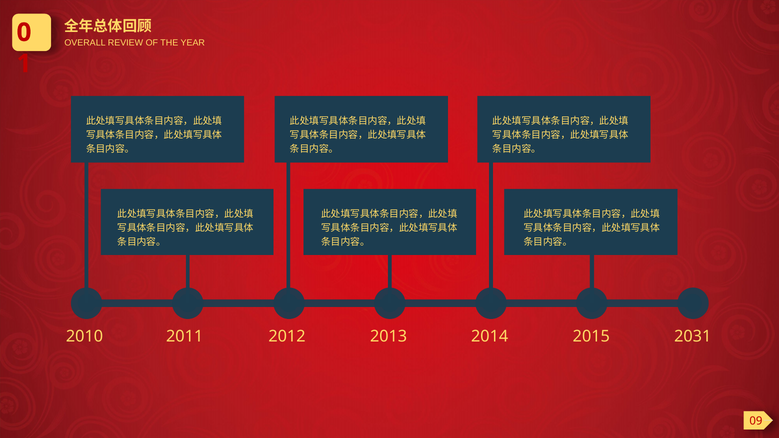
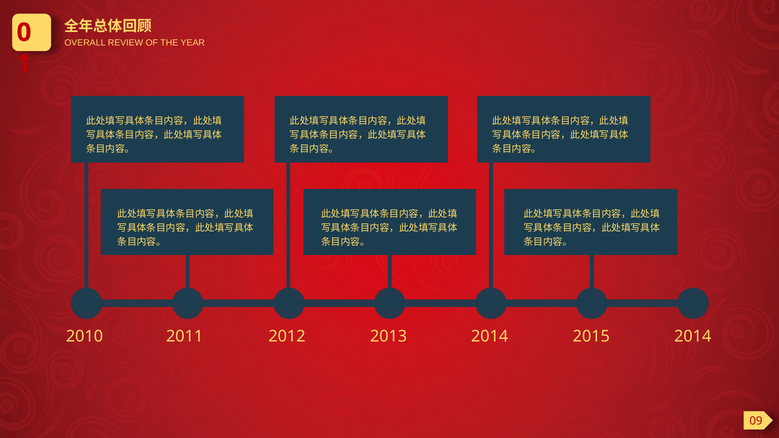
2031 at (693, 337): 2031 -> 2014
